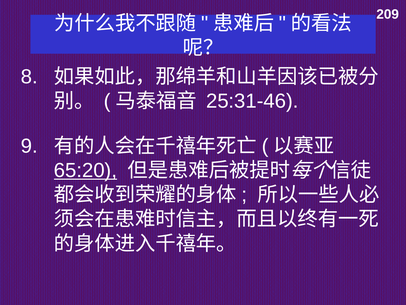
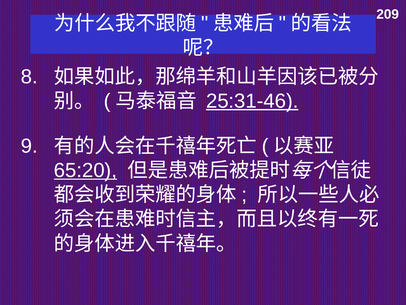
25:31-46 underline: none -> present
